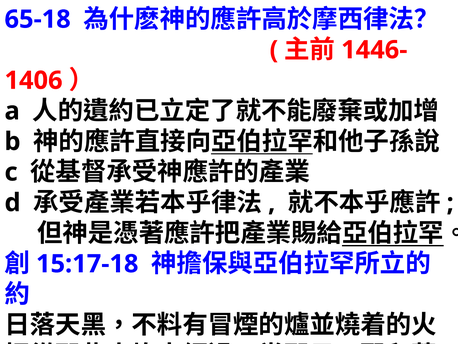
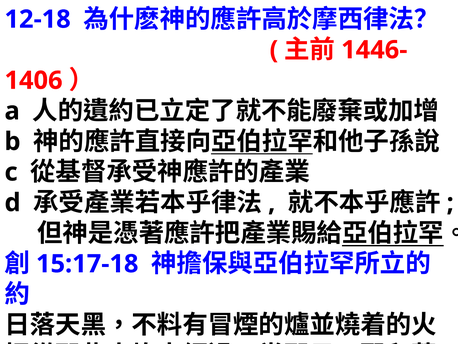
65-18: 65-18 -> 12-18
